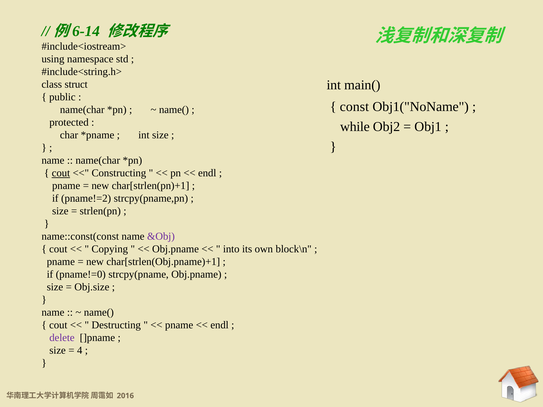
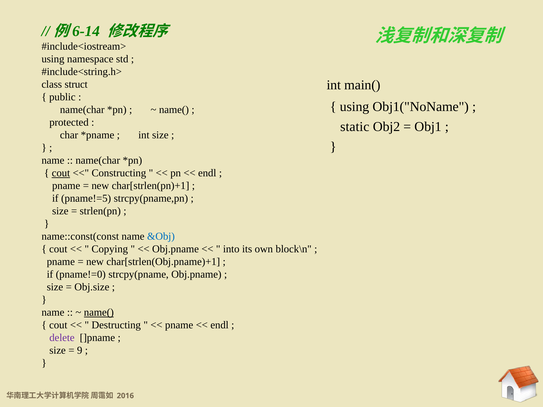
const at (354, 107): const -> using
while: while -> static
pname!=2: pname!=2 -> pname!=5
&Obj colour: purple -> blue
name( at (99, 313) underline: none -> present
4: 4 -> 9
